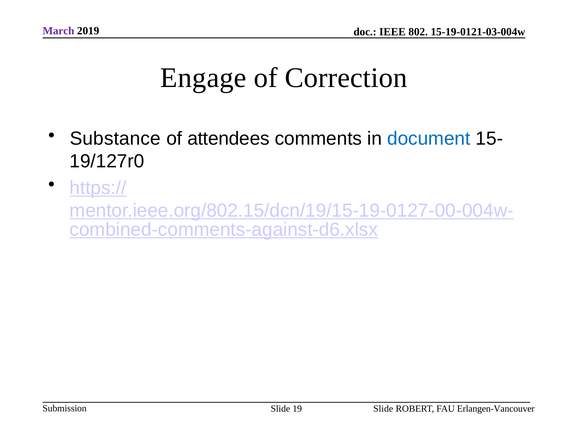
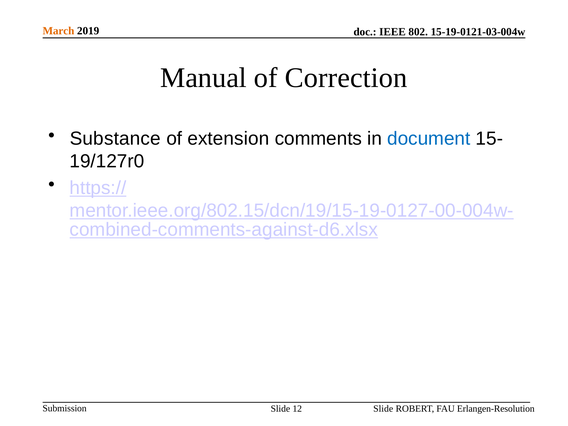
March colour: purple -> orange
Engage: Engage -> Manual
attendees: attendees -> extension
19: 19 -> 12
Erlangen-Vancouver: Erlangen-Vancouver -> Erlangen-Resolution
